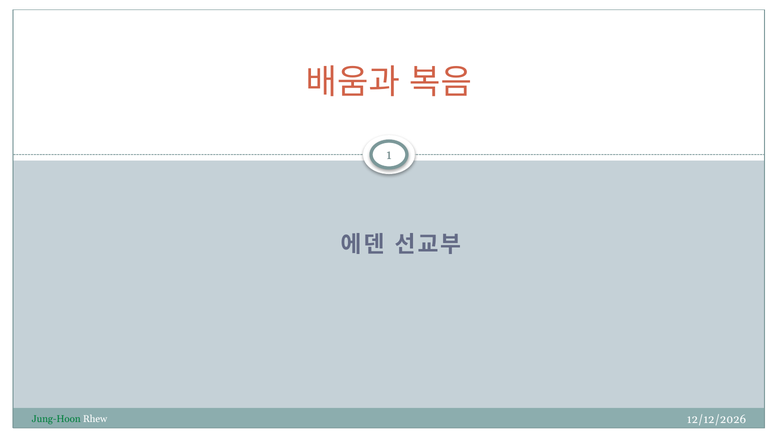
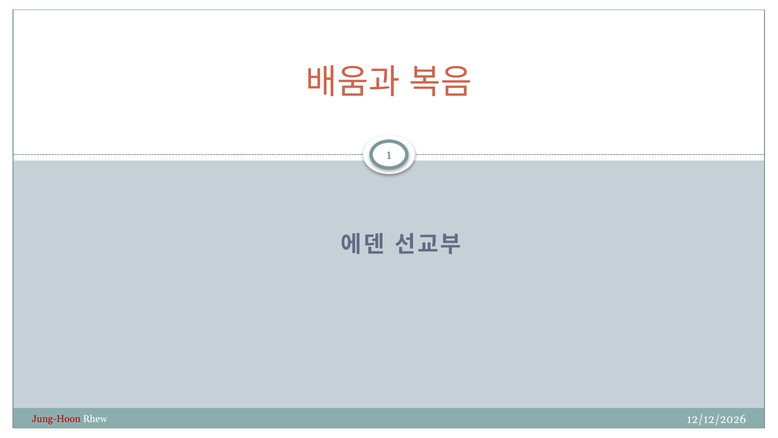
Jung-Hoon colour: green -> red
